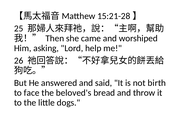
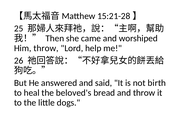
Him asking: asking -> throw
face: face -> heal
